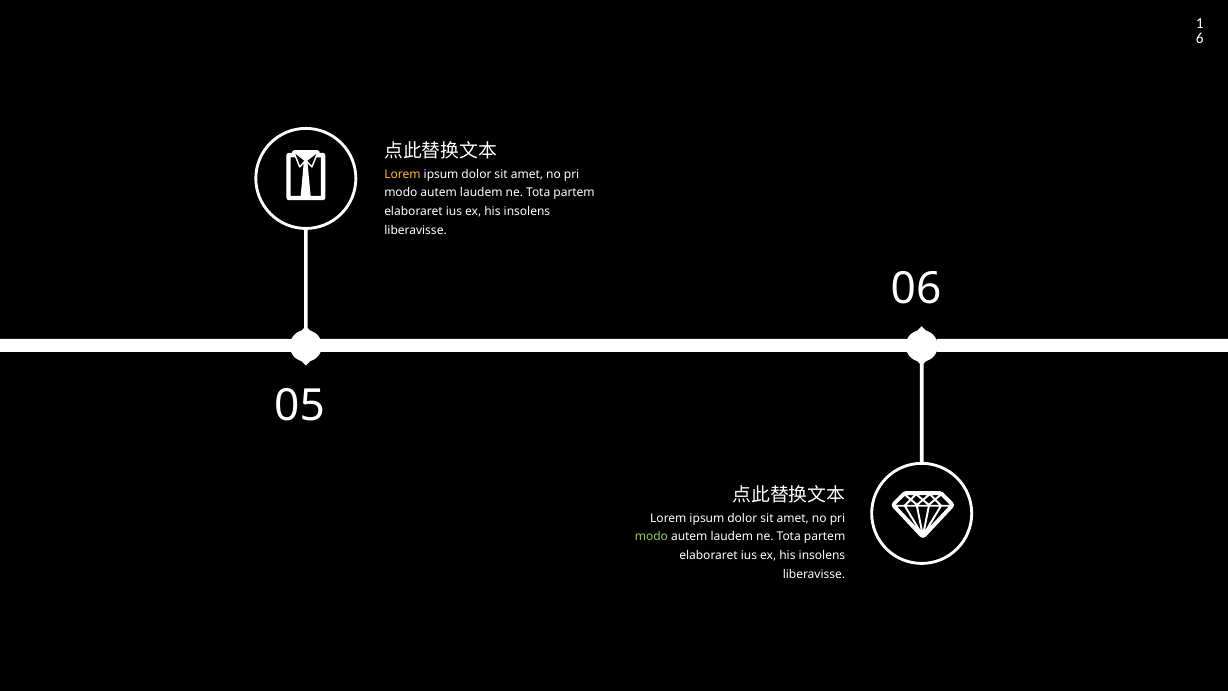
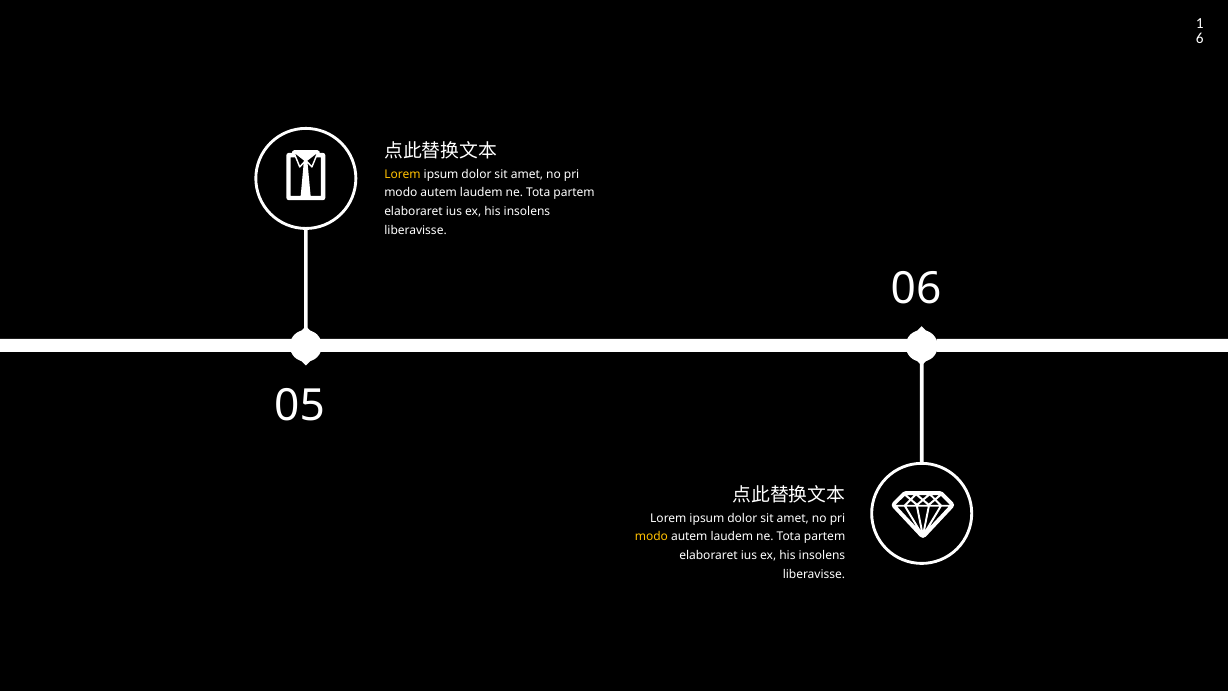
modo at (651, 537) colour: light green -> yellow
